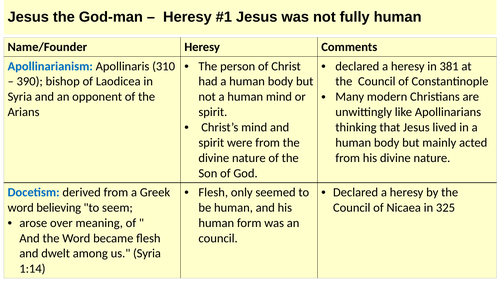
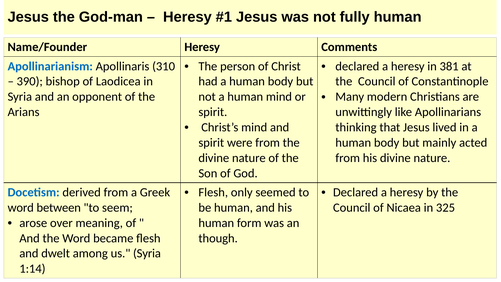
believing: believing -> between
council at (218, 238): council -> though
